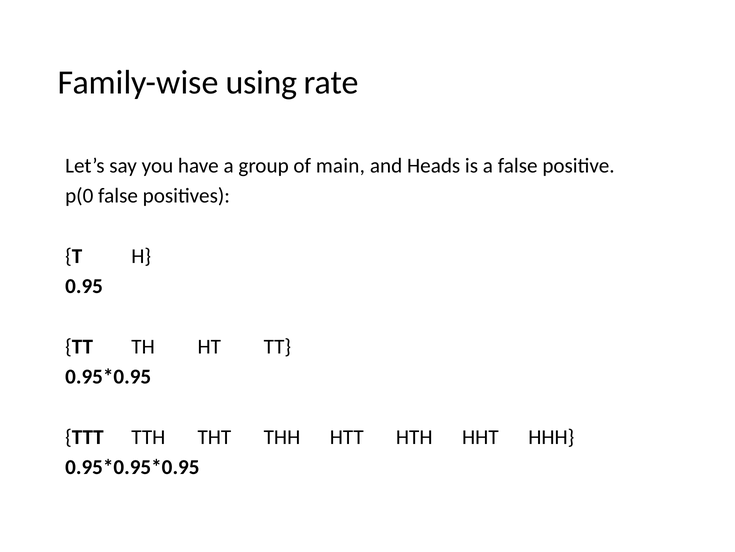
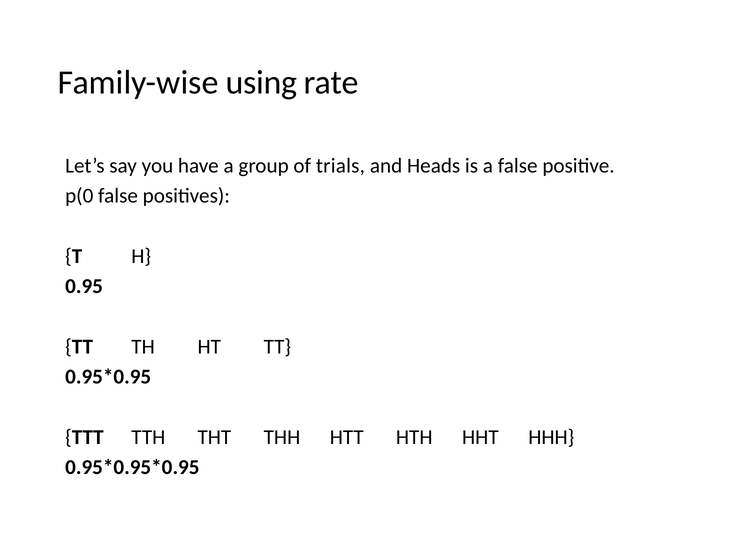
main: main -> trials
